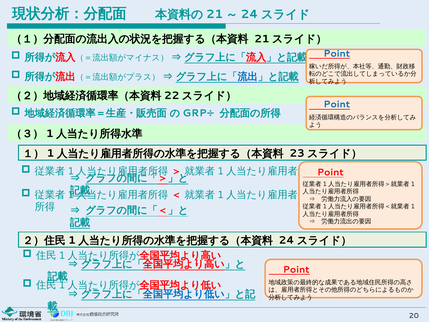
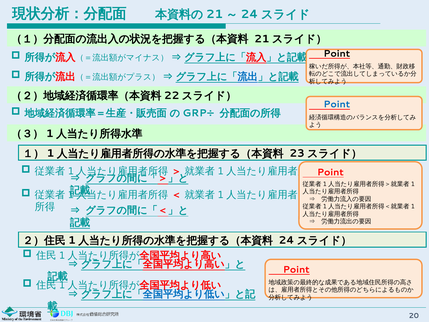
Point at (337, 54) colour: blue -> black
